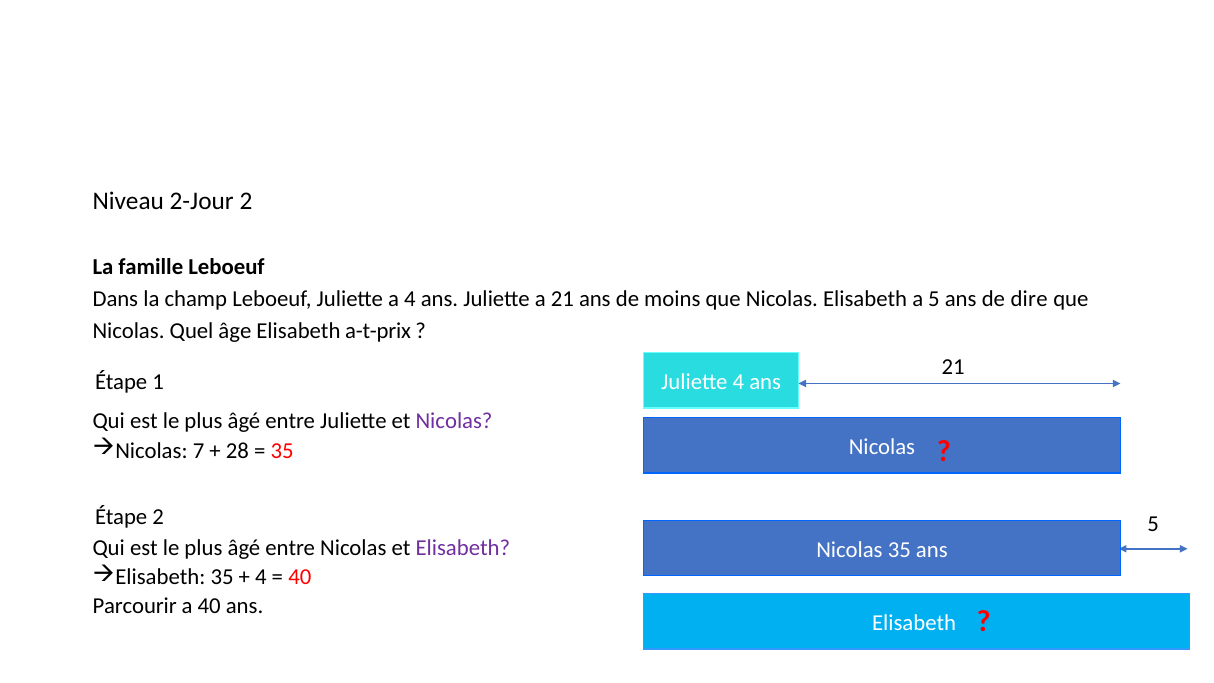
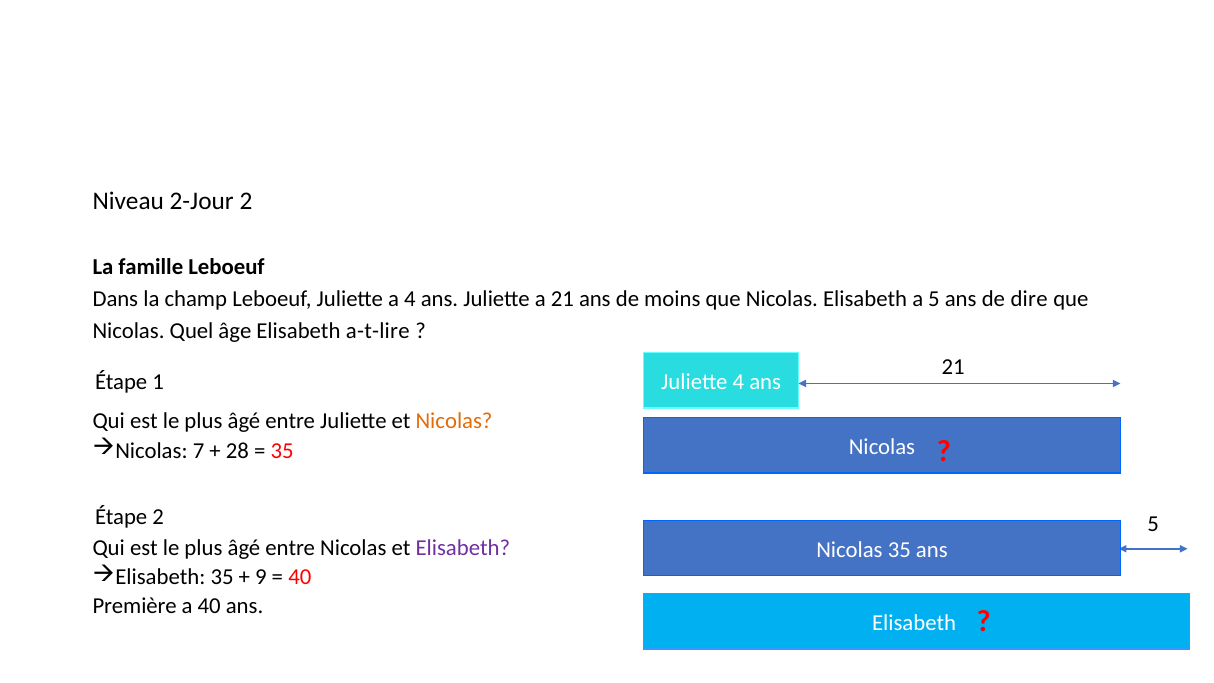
a-t-prix: a-t-prix -> a-t-lire
Nicolas at (454, 421) colour: purple -> orange
4 at (261, 577): 4 -> 9
Parcourir: Parcourir -> Première
